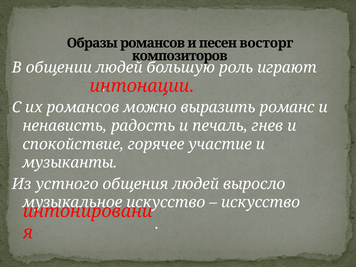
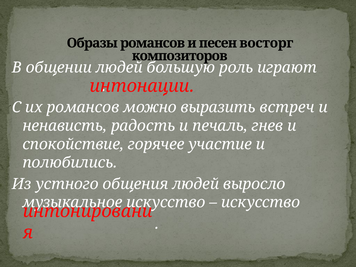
романс: романс -> встреч
музыканты: музыканты -> полюбились
